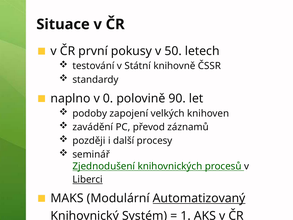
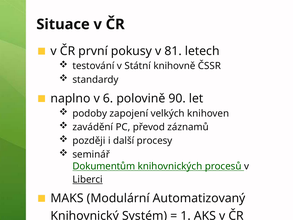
50: 50 -> 81
0: 0 -> 6
Zjednodušení: Zjednodušení -> Dokumentům
Automatizovaný underline: present -> none
